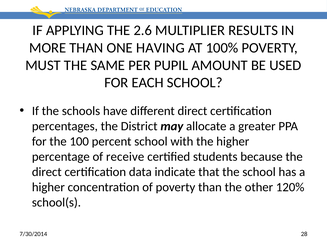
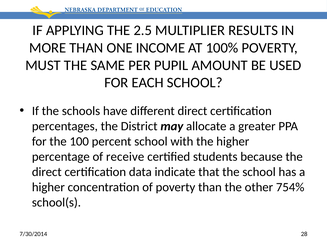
2.6: 2.6 -> 2.5
HAVING: HAVING -> INCOME
120%: 120% -> 754%
